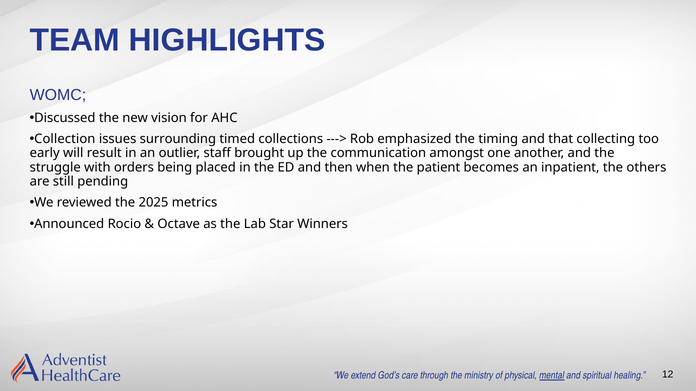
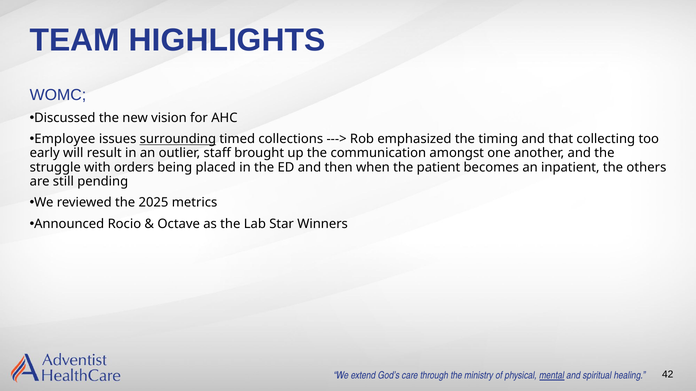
Collection: Collection -> Employee
surrounding underline: none -> present
12: 12 -> 42
